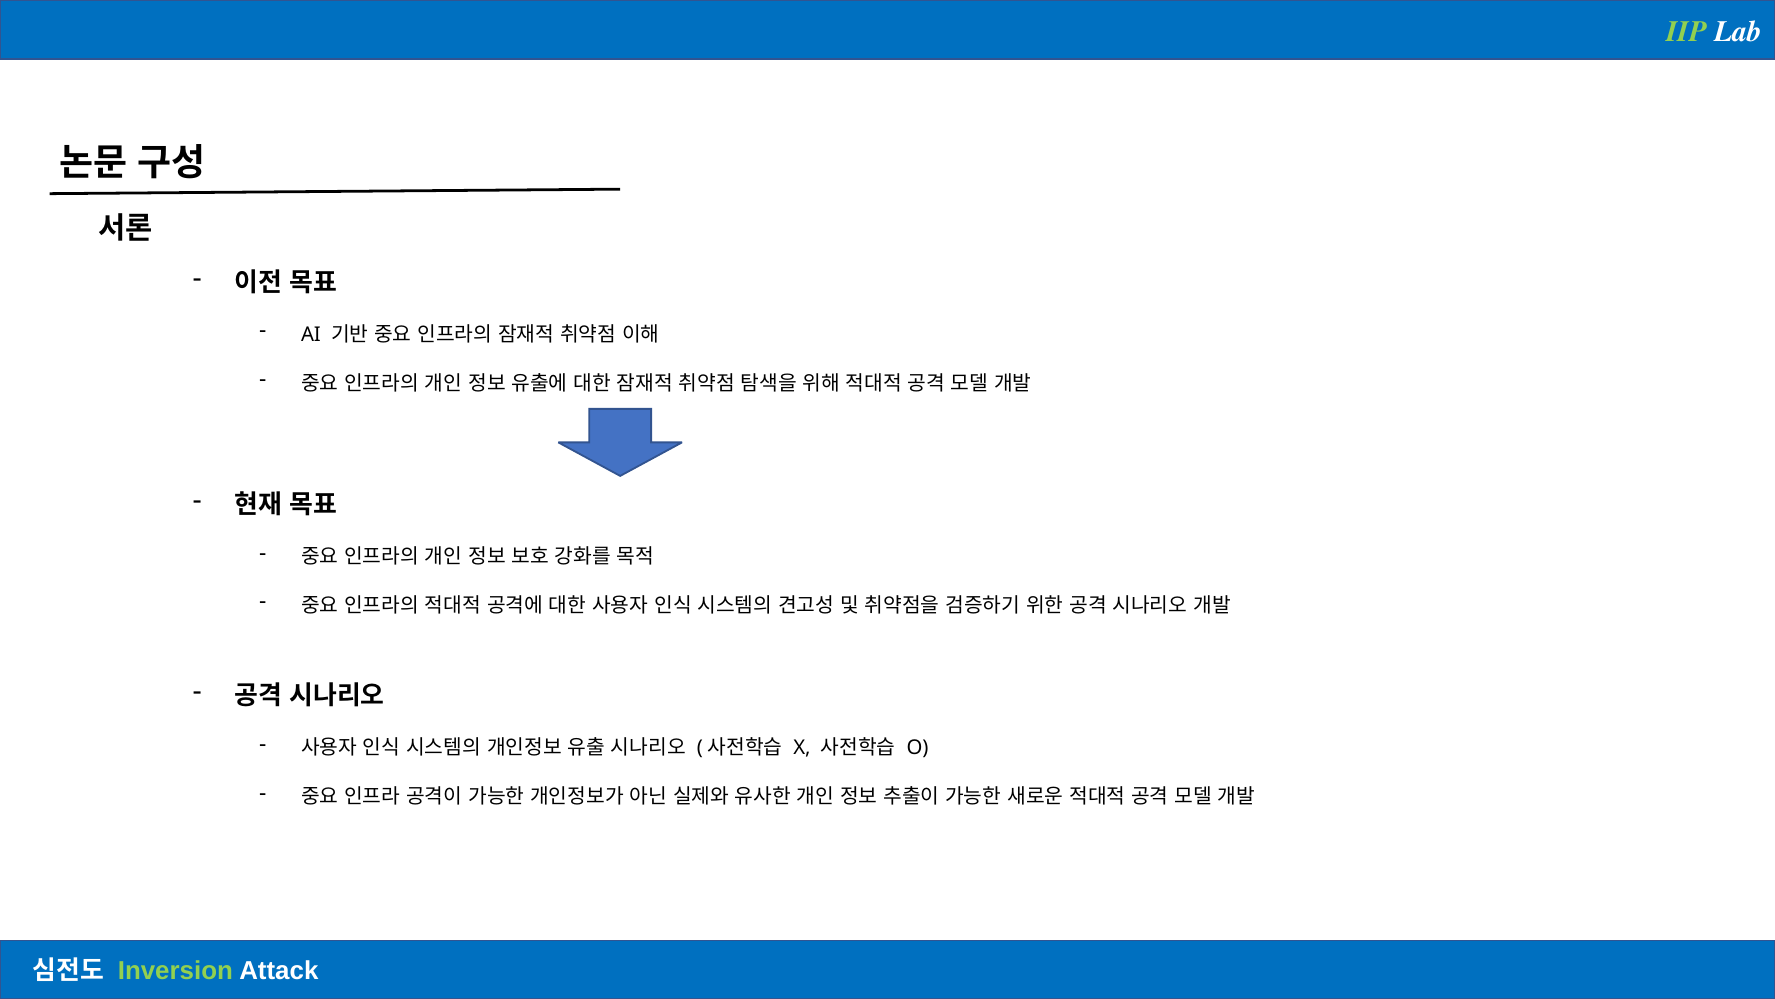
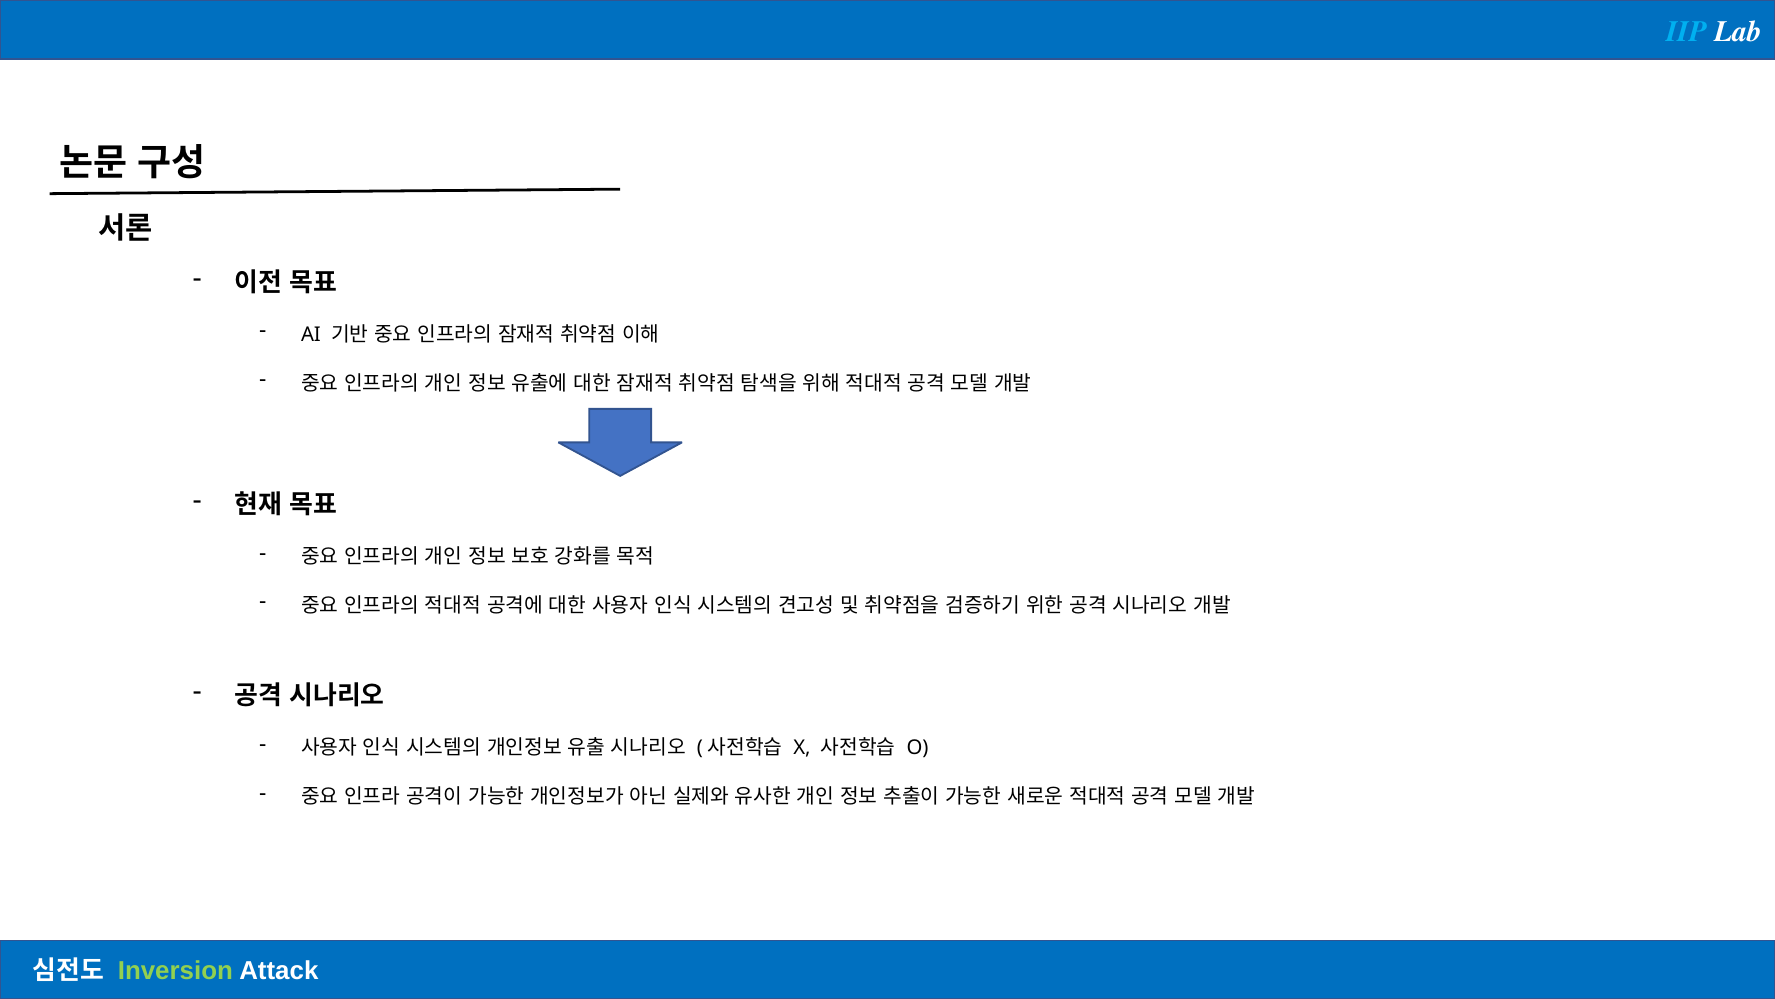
IIP colour: light green -> light blue
